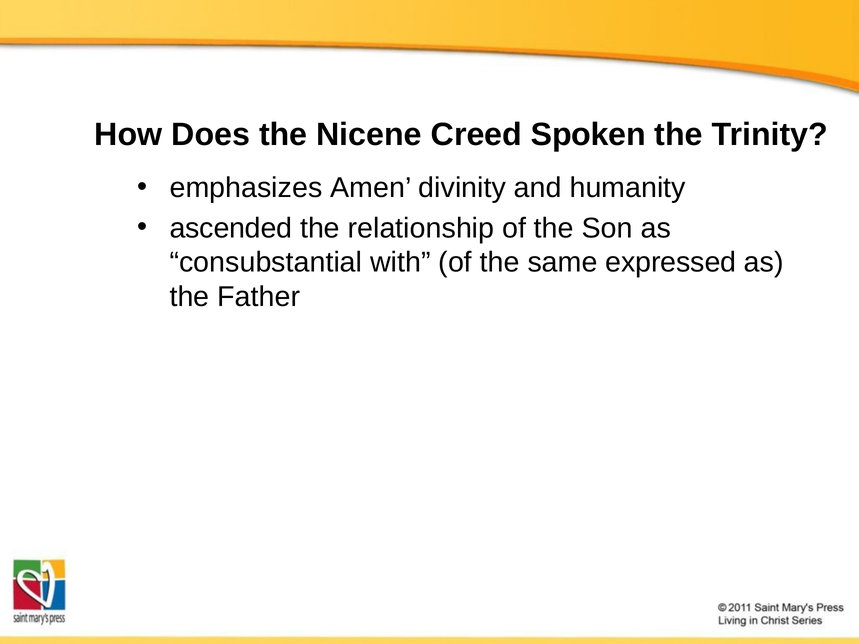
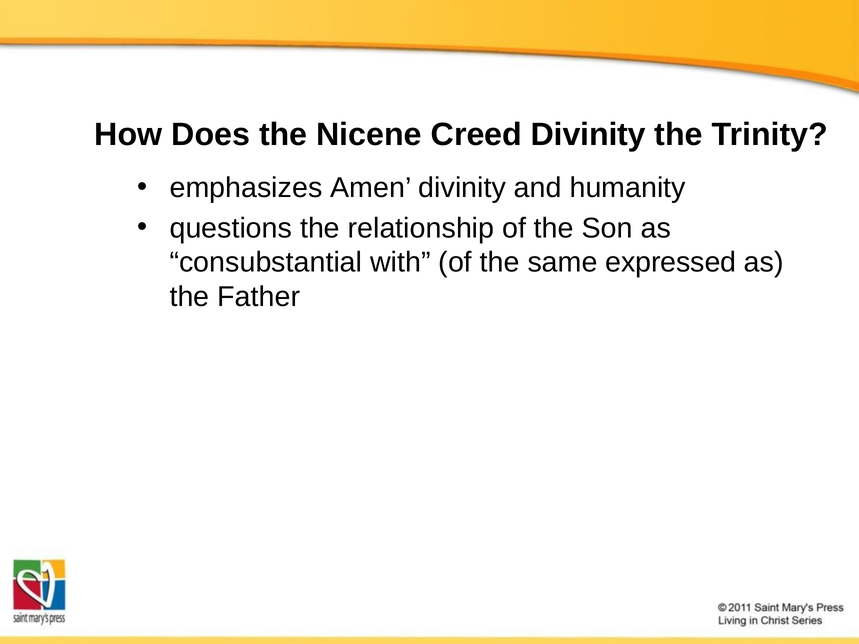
Creed Spoken: Spoken -> Divinity
ascended: ascended -> questions
